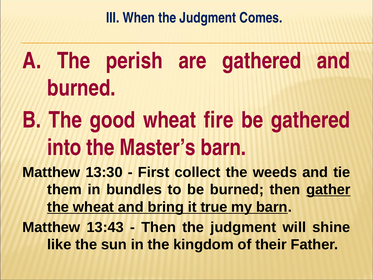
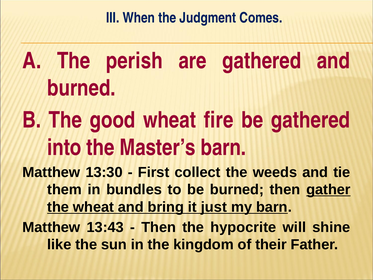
true: true -> just
Then the judgment: judgment -> hypocrite
